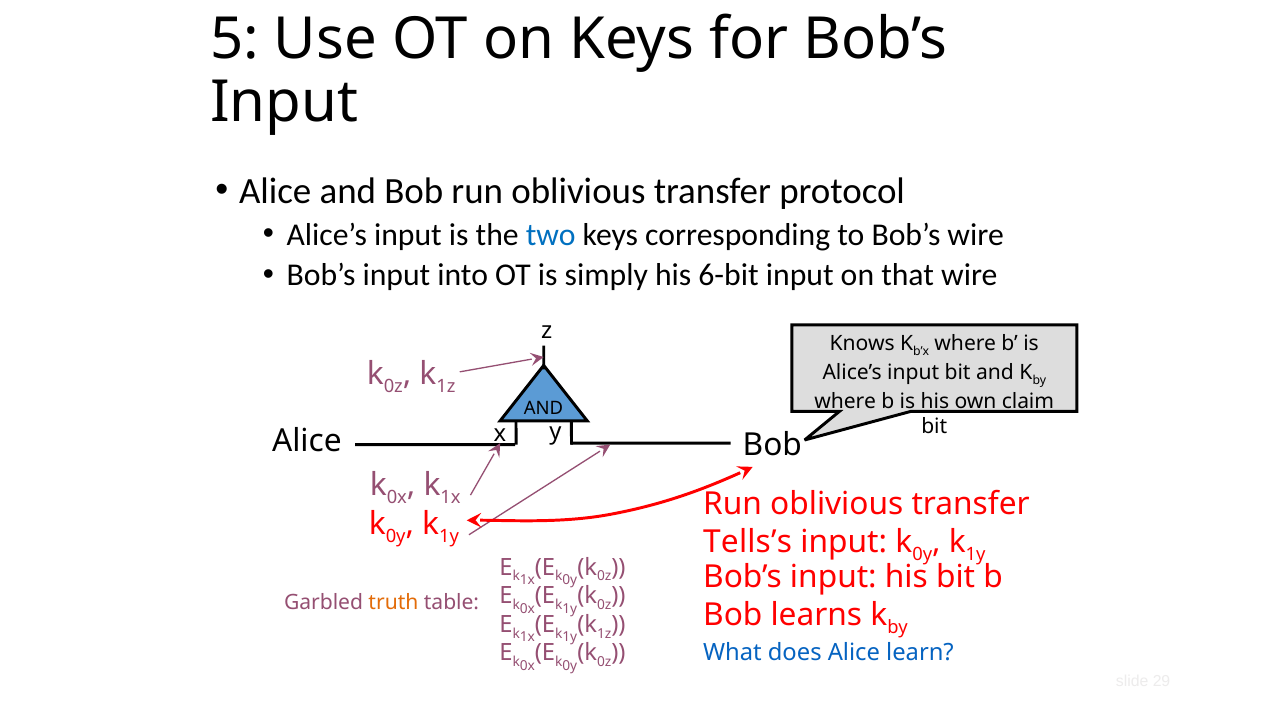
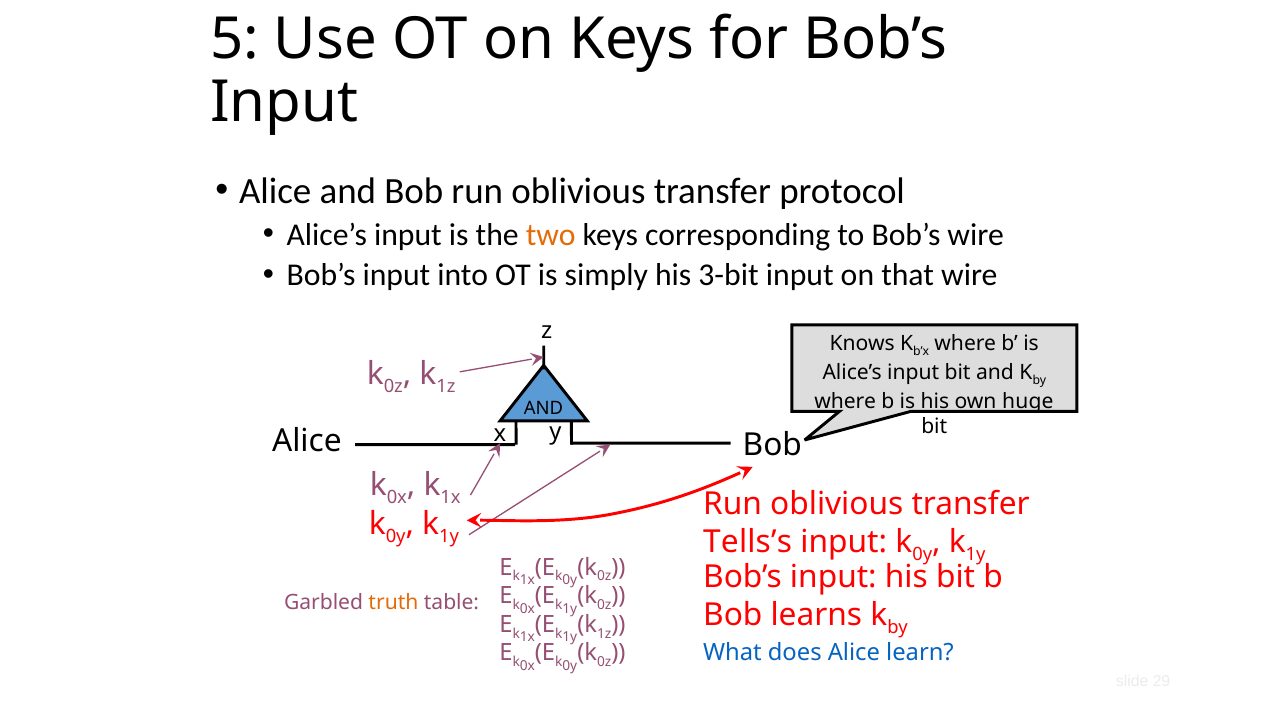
two colour: blue -> orange
6-bit: 6-bit -> 3-bit
claim: claim -> huge
